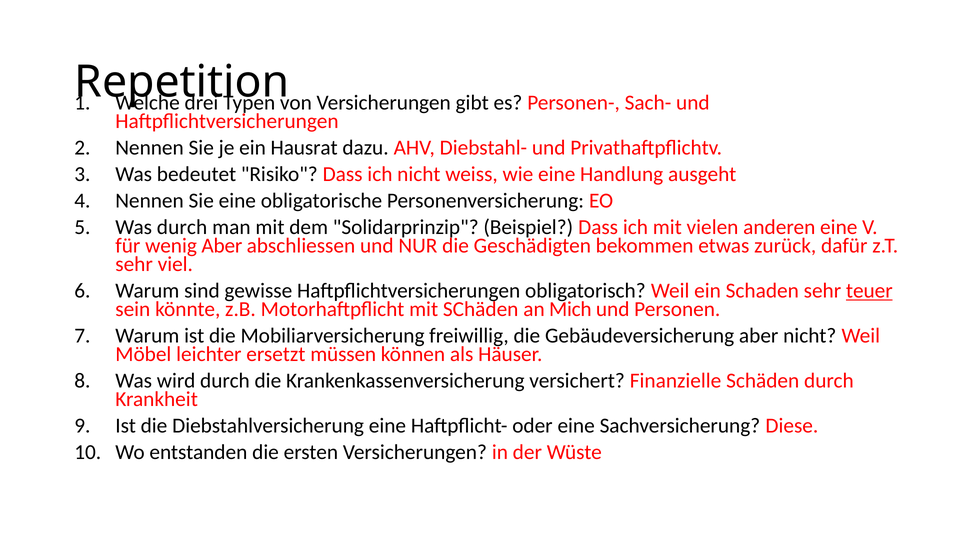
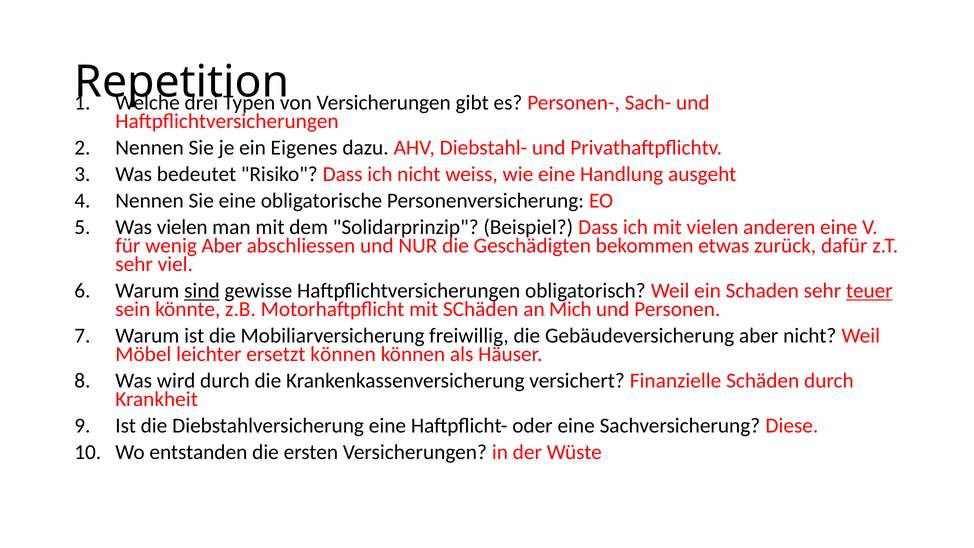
Hausrat: Hausrat -> Eigenes
Was durch: durch -> vielen
sind underline: none -> present
ersetzt müssen: müssen -> können
